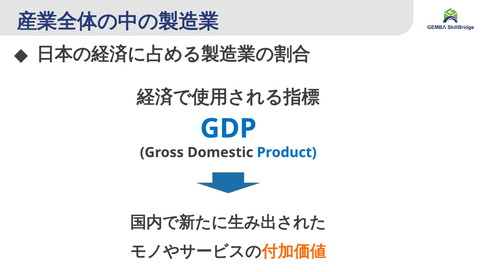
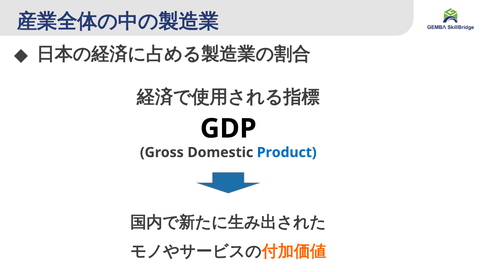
GDP colour: blue -> black
